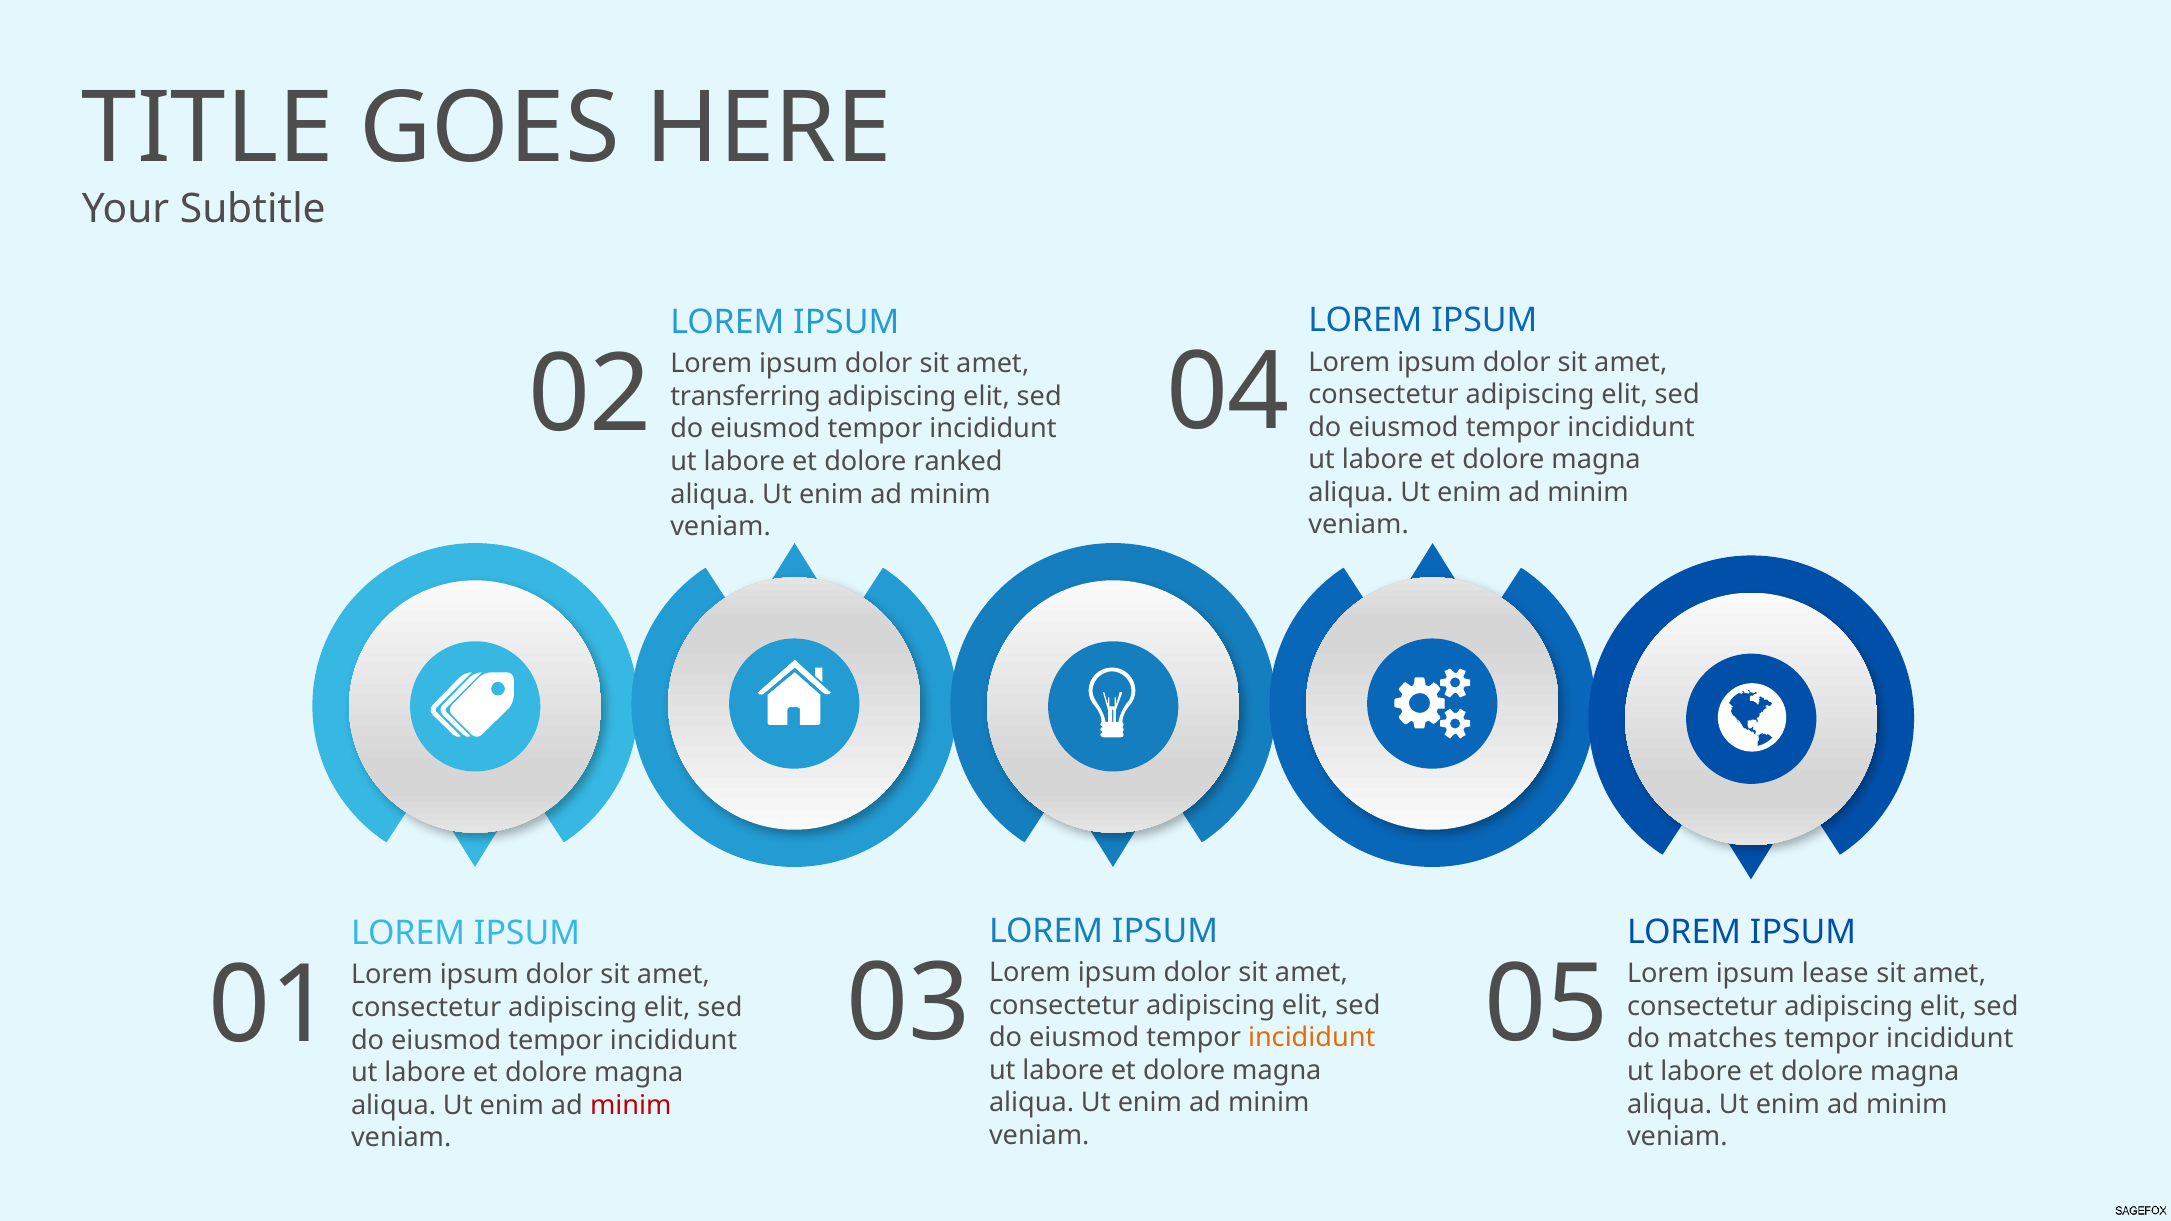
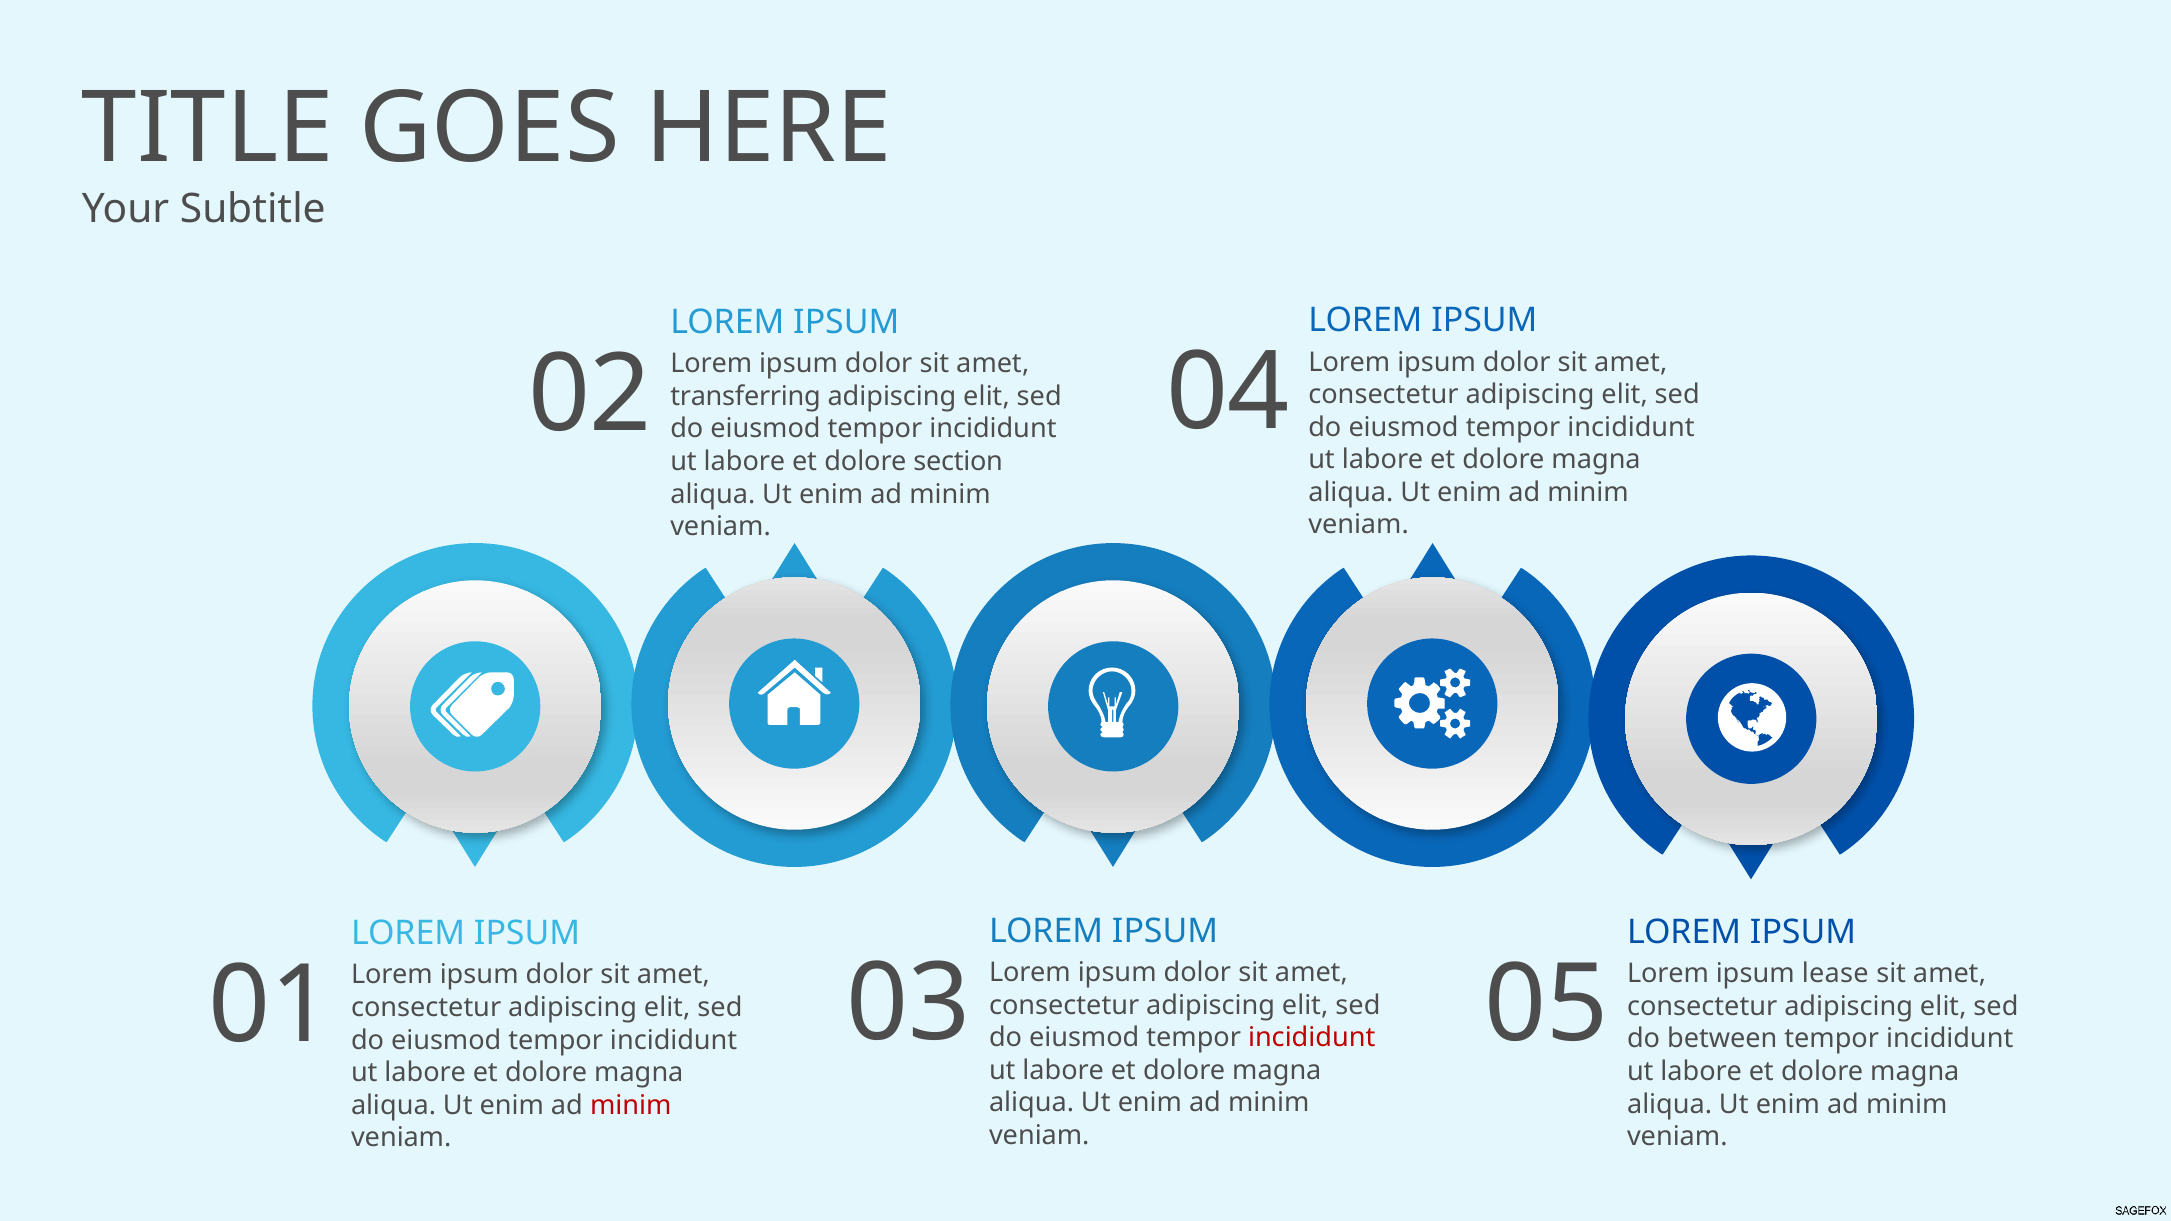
ranked: ranked -> section
incididunt at (1312, 1038) colour: orange -> red
matches: matches -> between
